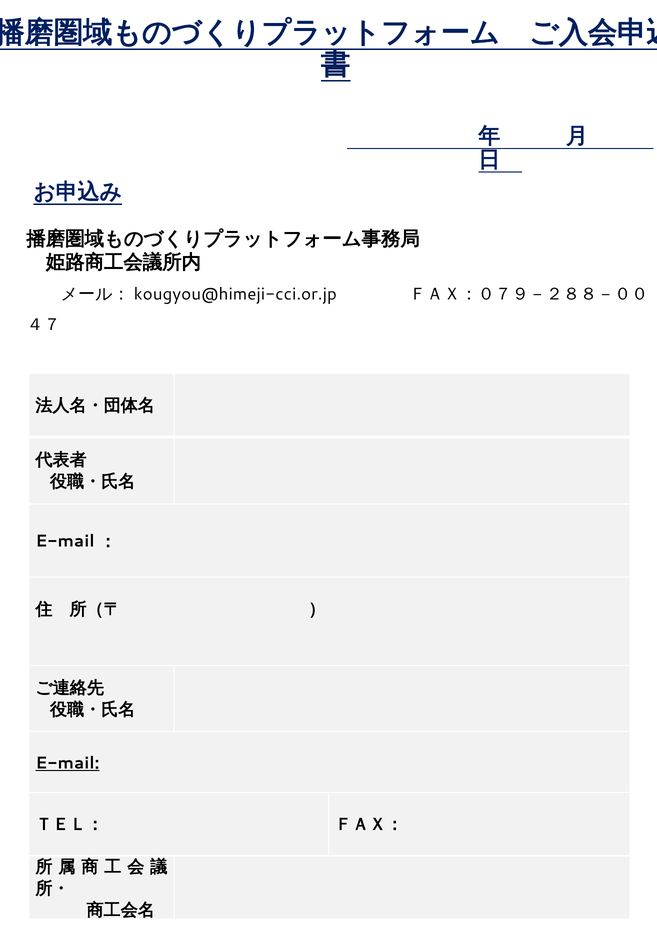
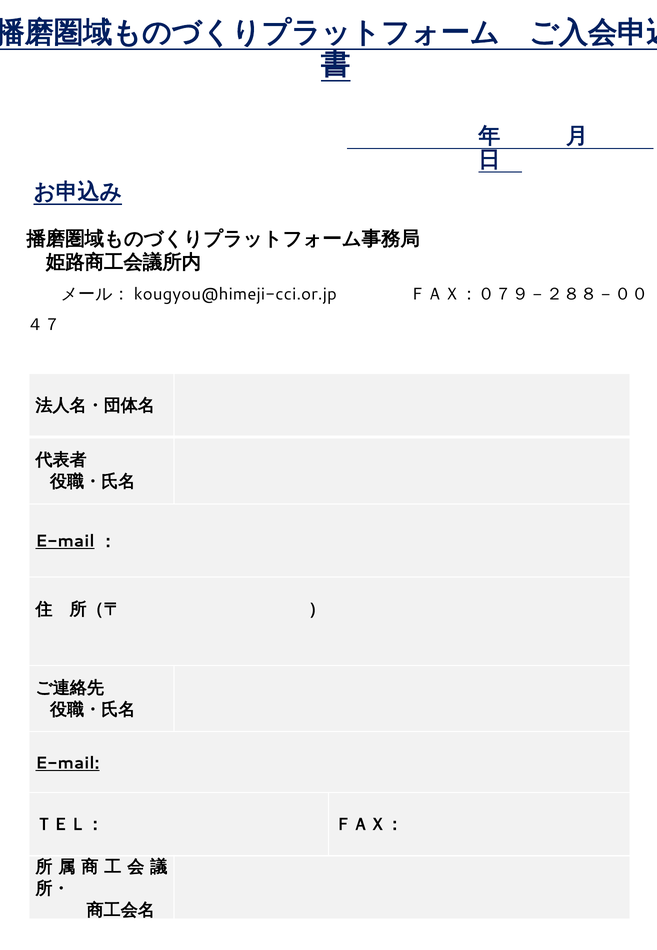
E-mail at (65, 541) underline: none -> present
